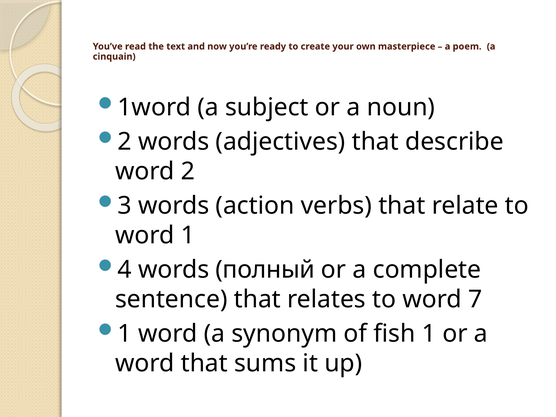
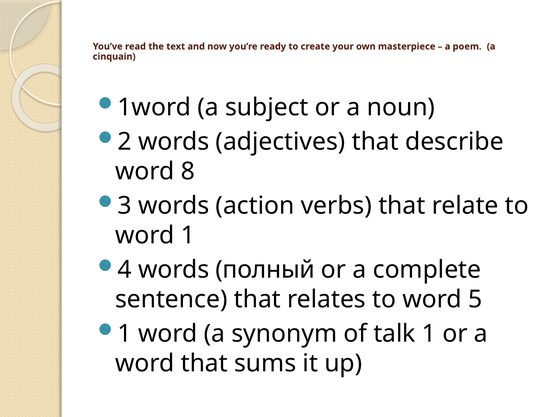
word 2: 2 -> 8
7: 7 -> 5
fish: fish -> talk
